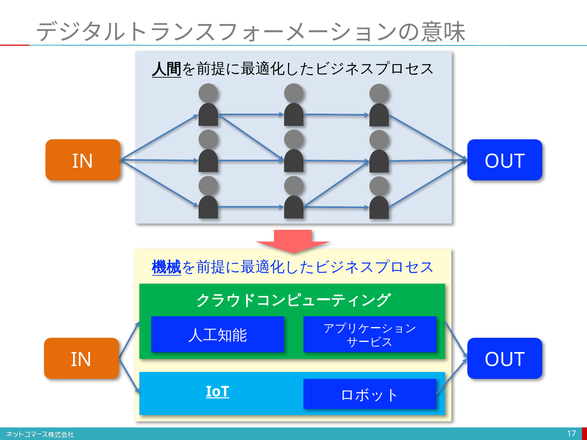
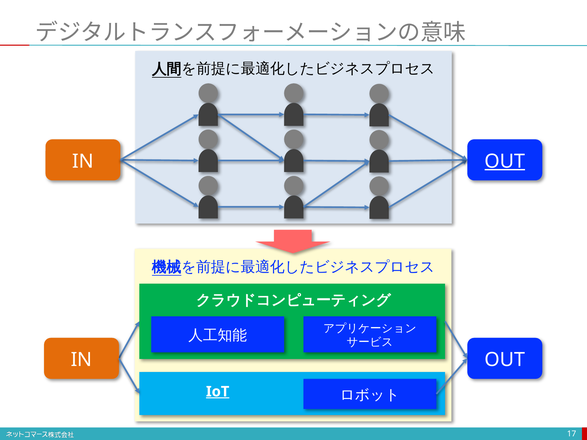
OUT at (505, 161) underline: none -> present
